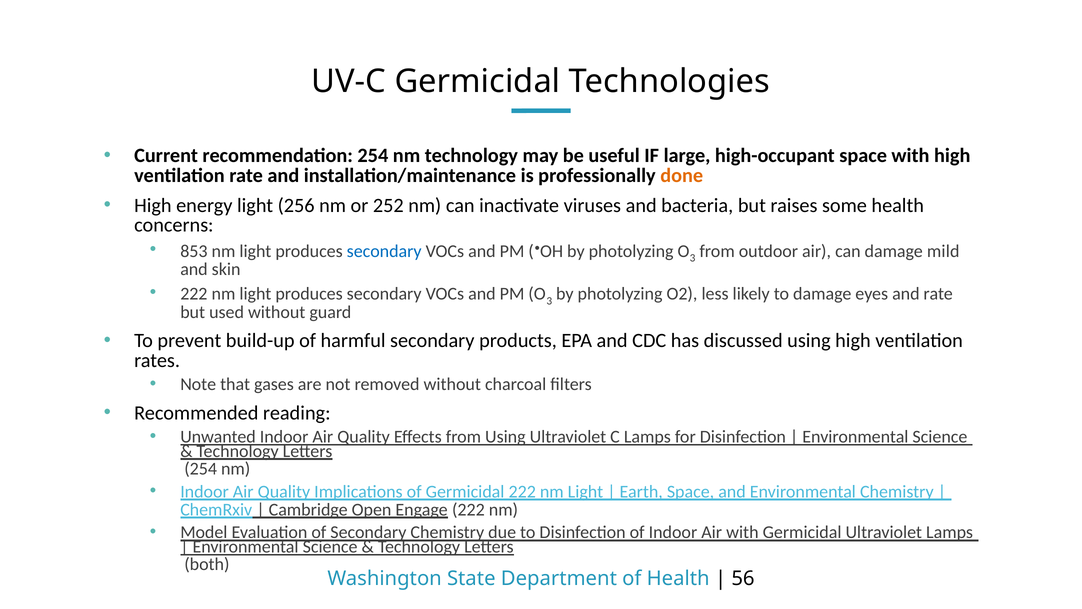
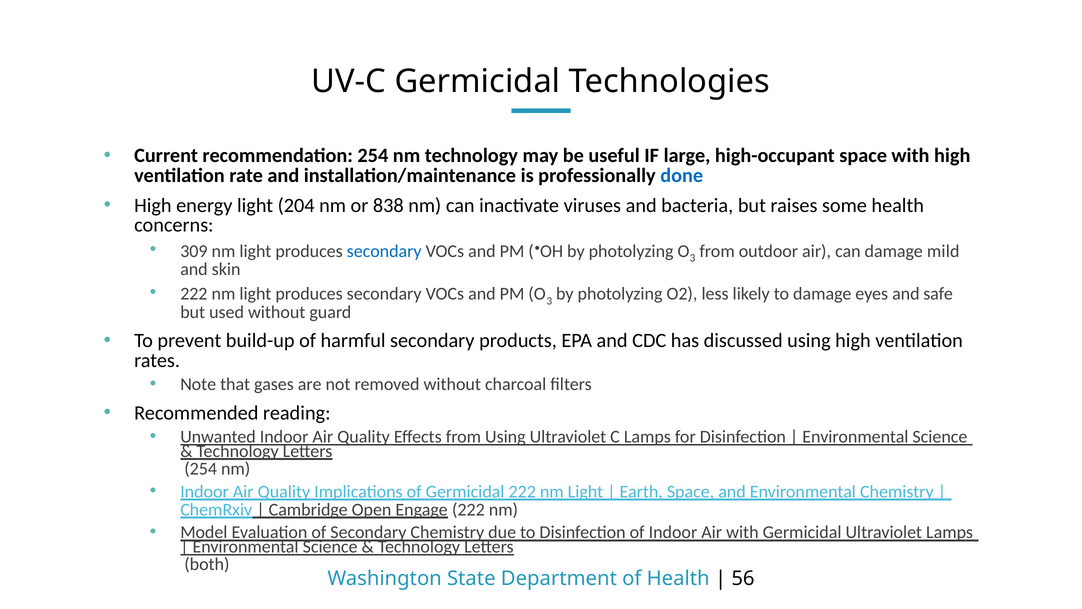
done colour: orange -> blue
256: 256 -> 204
252: 252 -> 838
853: 853 -> 309
and rate: rate -> safe
